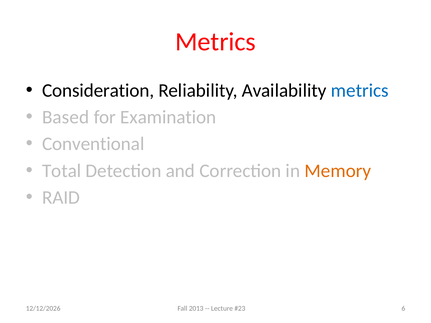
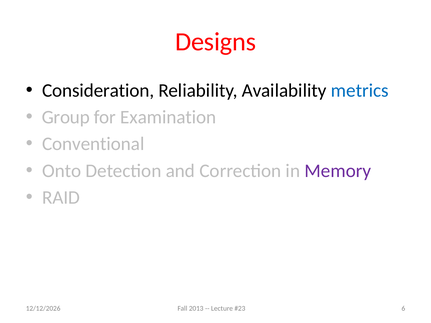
Metrics at (215, 42): Metrics -> Designs
Based: Based -> Group
Total: Total -> Onto
Memory colour: orange -> purple
